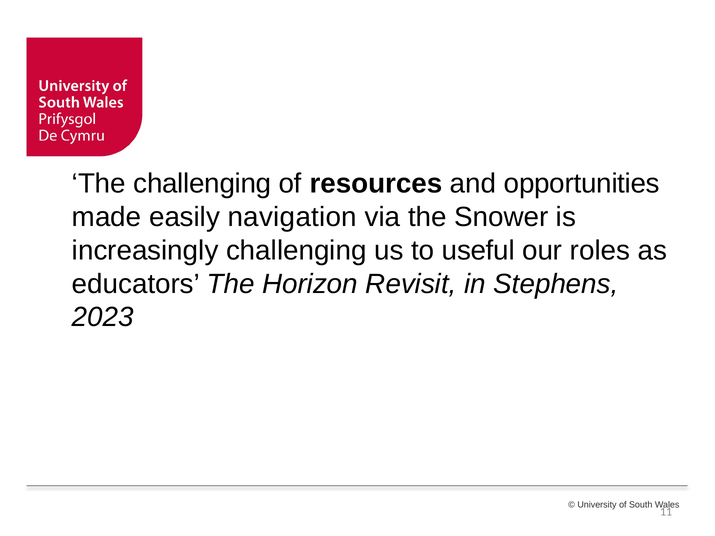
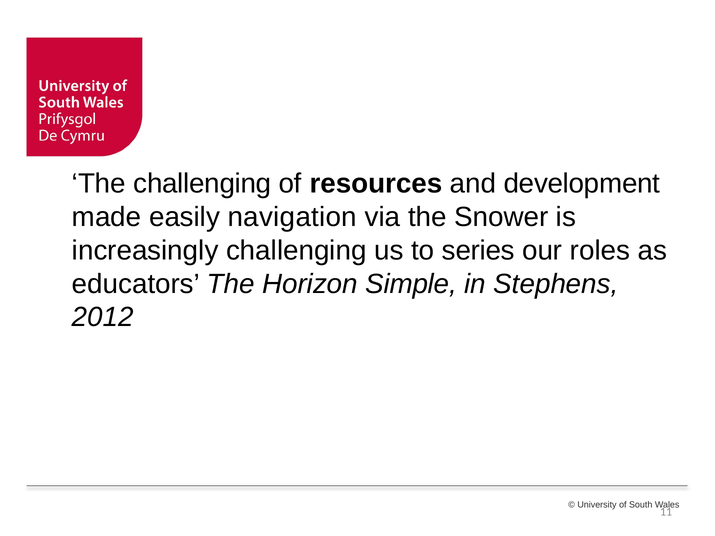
opportunities: opportunities -> development
useful: useful -> series
Revisit: Revisit -> Simple
2023: 2023 -> 2012
